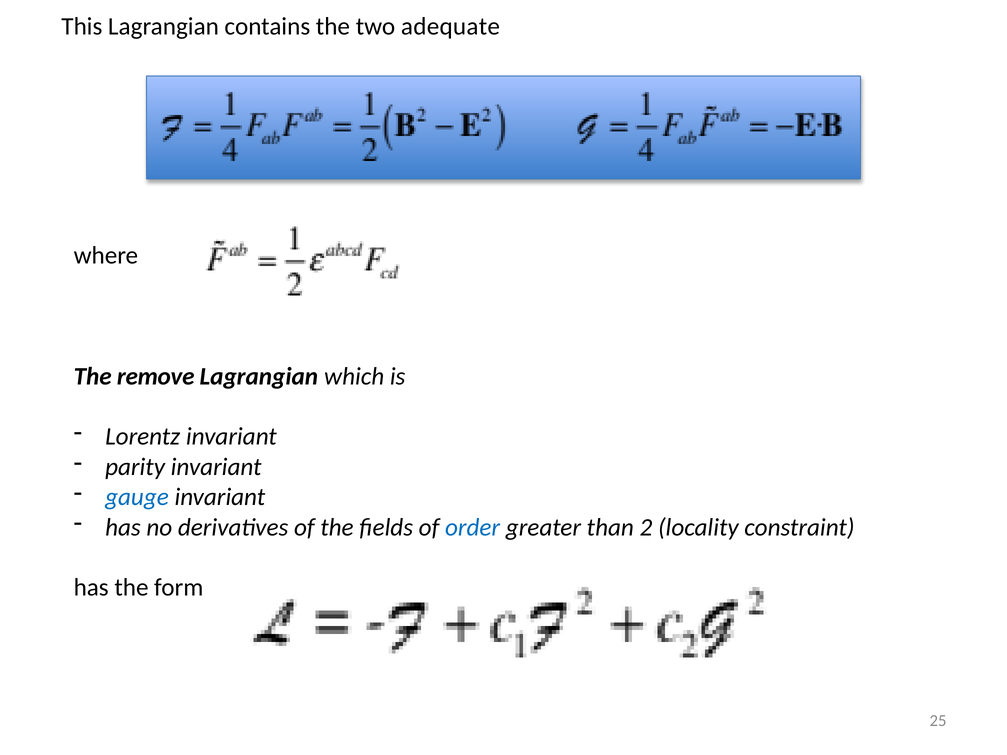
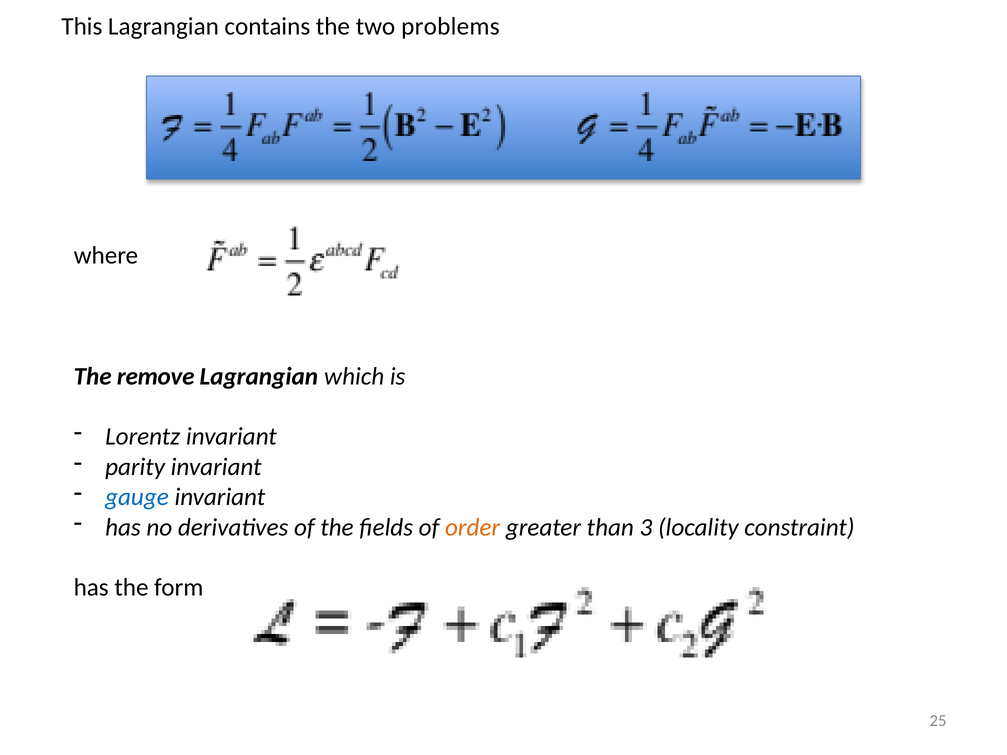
adequate: adequate -> problems
order colour: blue -> orange
2: 2 -> 3
